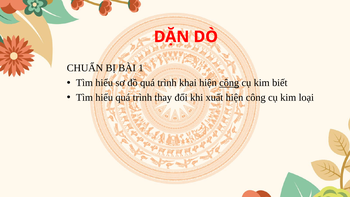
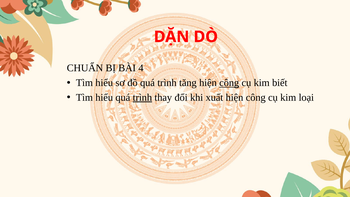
1: 1 -> 4
khai: khai -> tăng
trình at (142, 97) underline: none -> present
